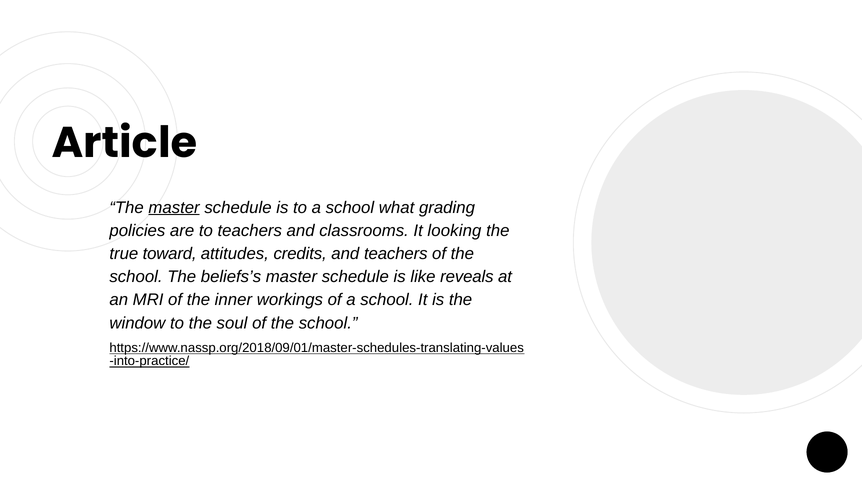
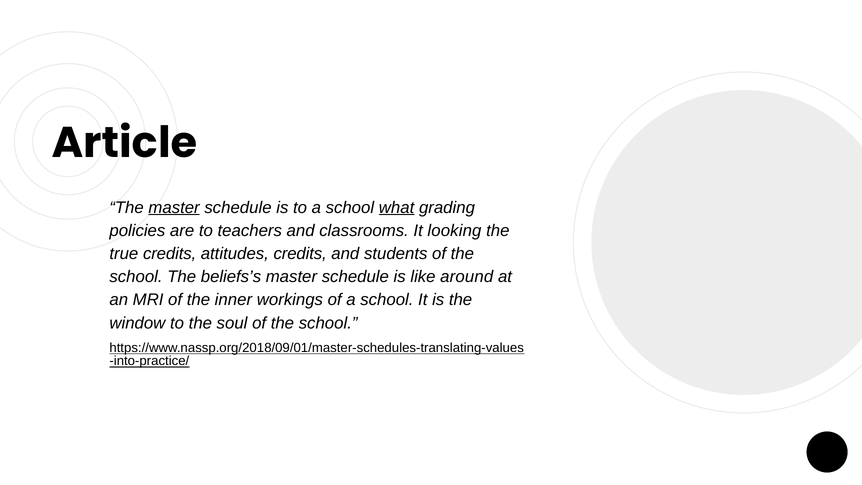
what underline: none -> present
true toward: toward -> credits
and teachers: teachers -> students
reveals: reveals -> around
